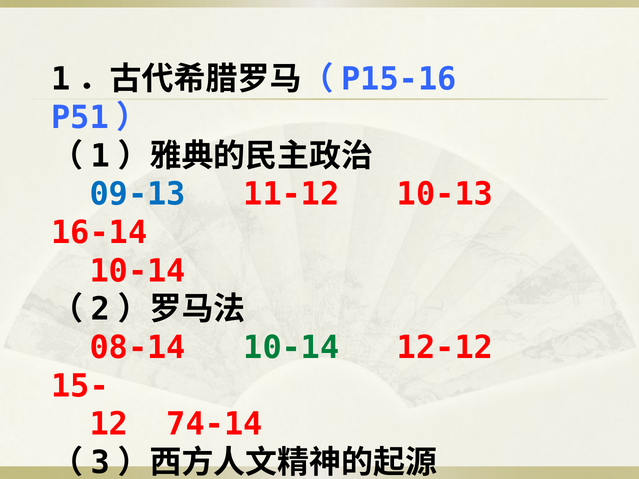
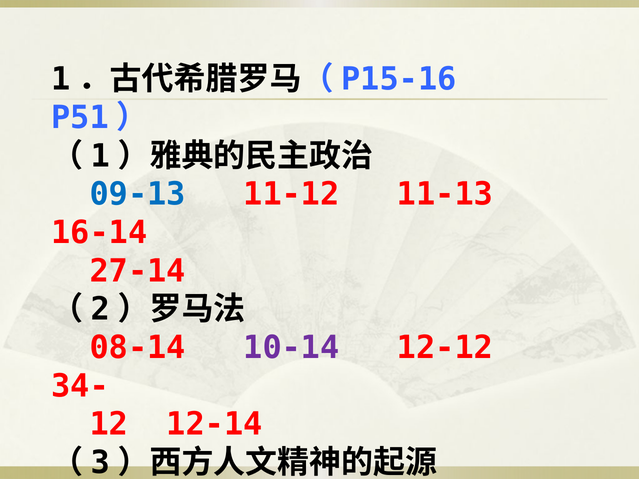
10-13: 10-13 -> 11-13
10-14 at (138, 271): 10-14 -> 27-14
10-14 at (291, 348) colour: green -> purple
15-: 15- -> 34-
74-14: 74-14 -> 12-14
